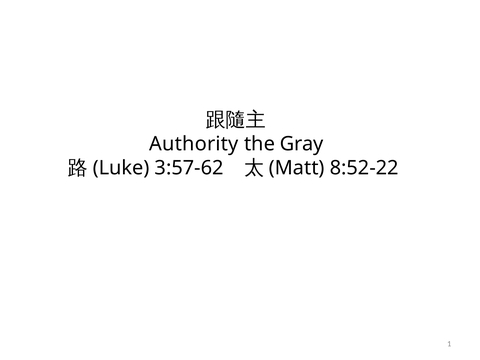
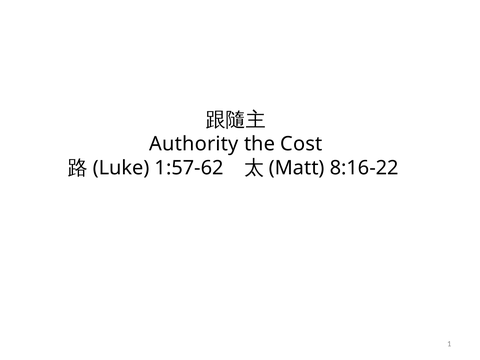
Gray: Gray -> Cost
3:57-62: 3:57-62 -> 1:57-62
8:52-22: 8:52-22 -> 8:16-22
